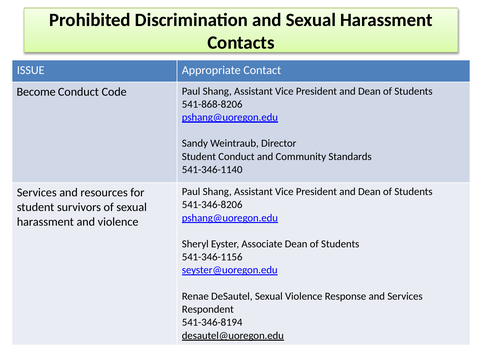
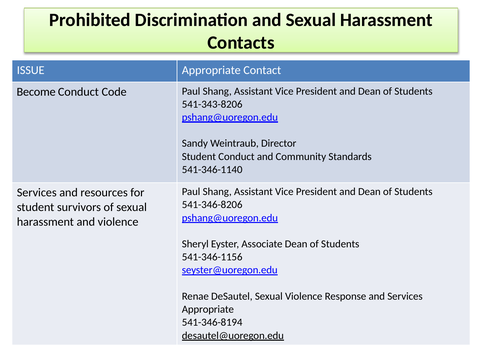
541-868-8206: 541-868-8206 -> 541-343-8206
Respondent at (208, 310): Respondent -> Appropriate
